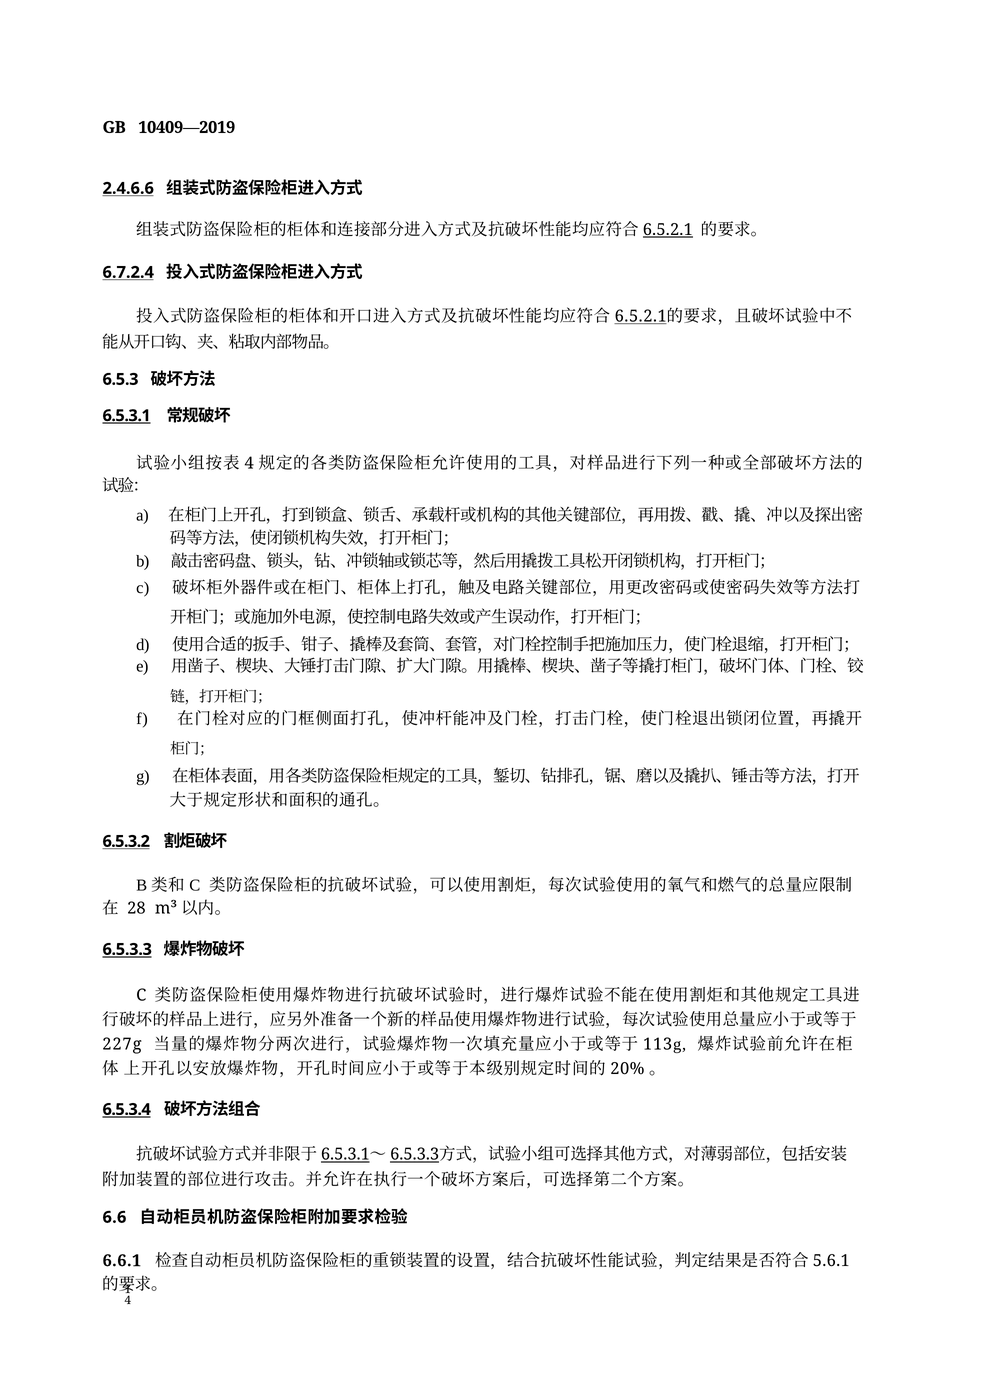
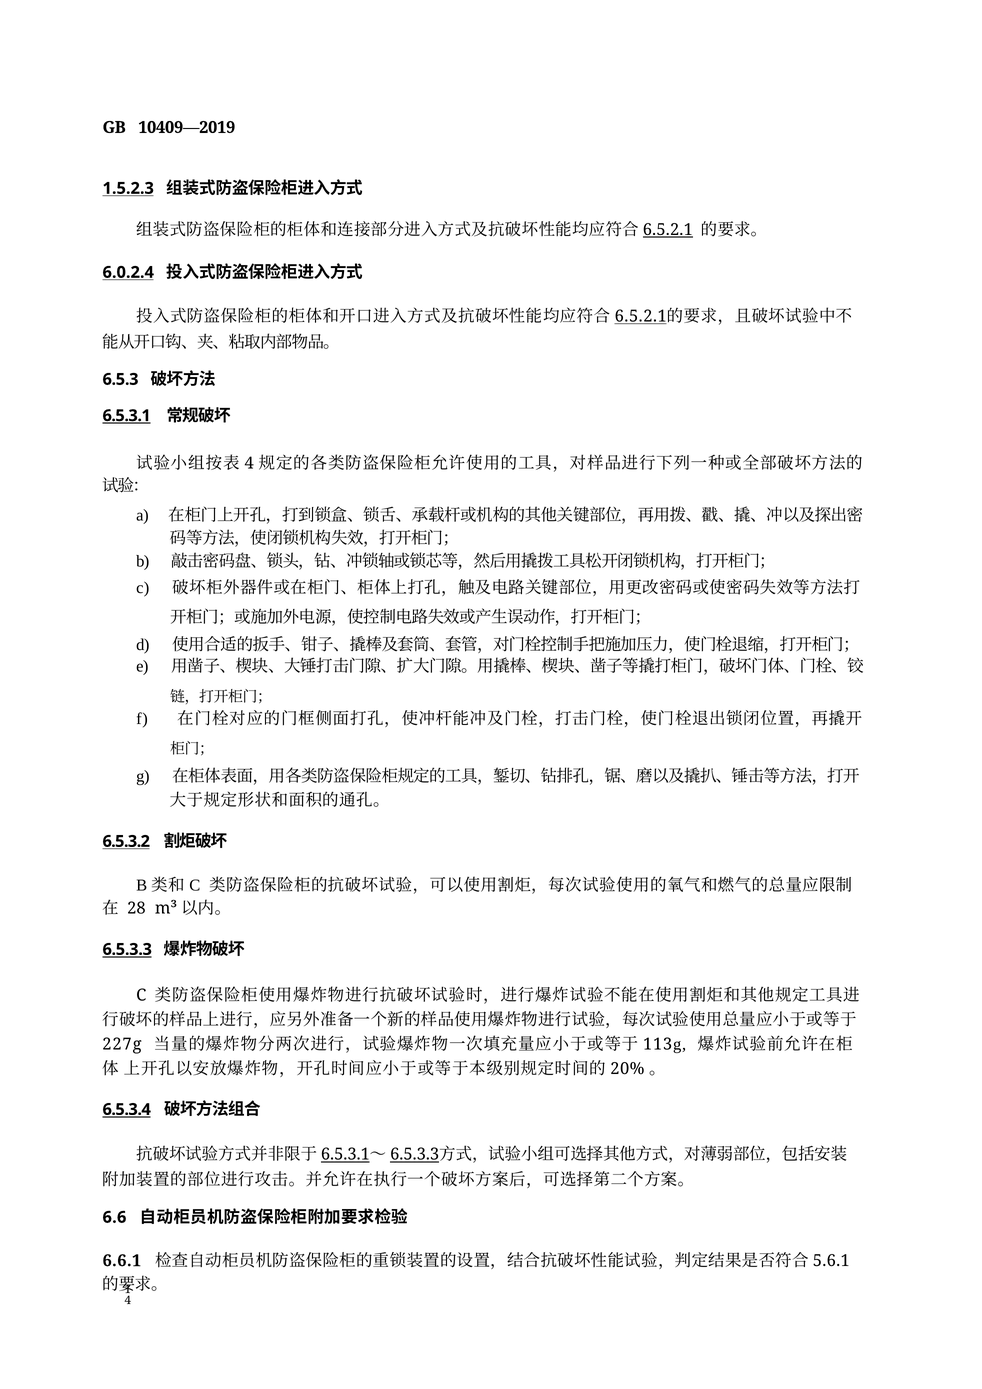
2.4.6.6: 2.4.6.6 -> 1.5.2.3
6.7.2.4: 6.7.2.4 -> 6.0.2.4
